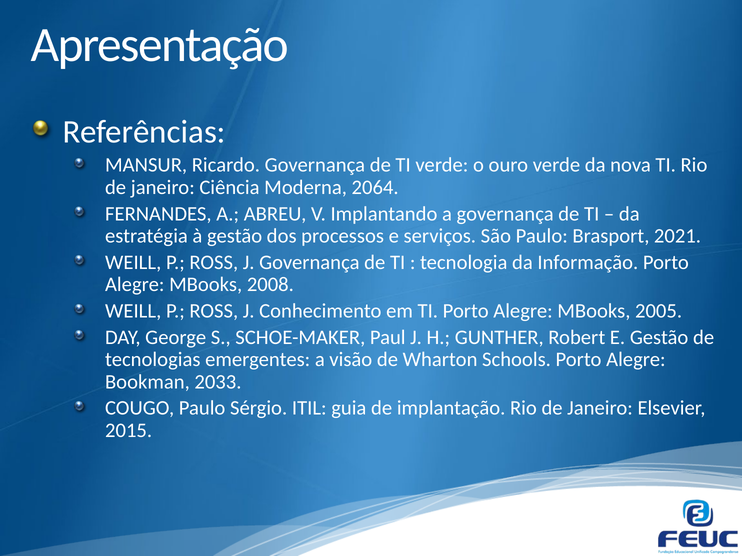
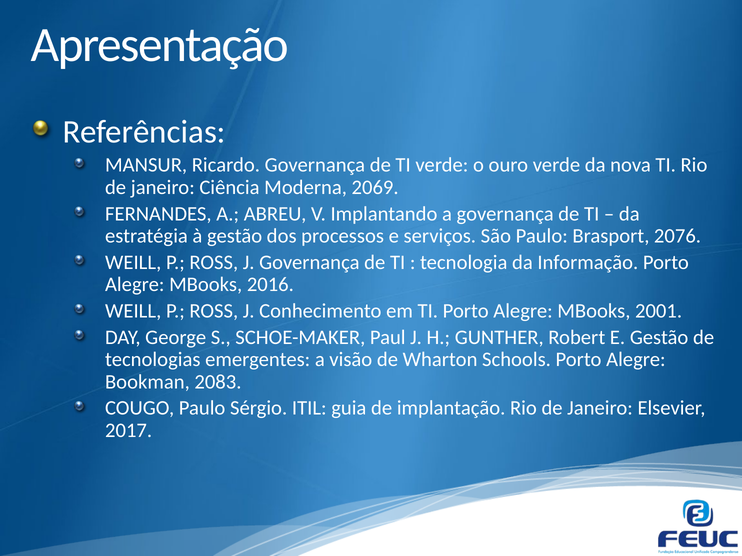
2064: 2064 -> 2069
2021: 2021 -> 2076
2008: 2008 -> 2016
2005: 2005 -> 2001
2033: 2033 -> 2083
2015: 2015 -> 2017
